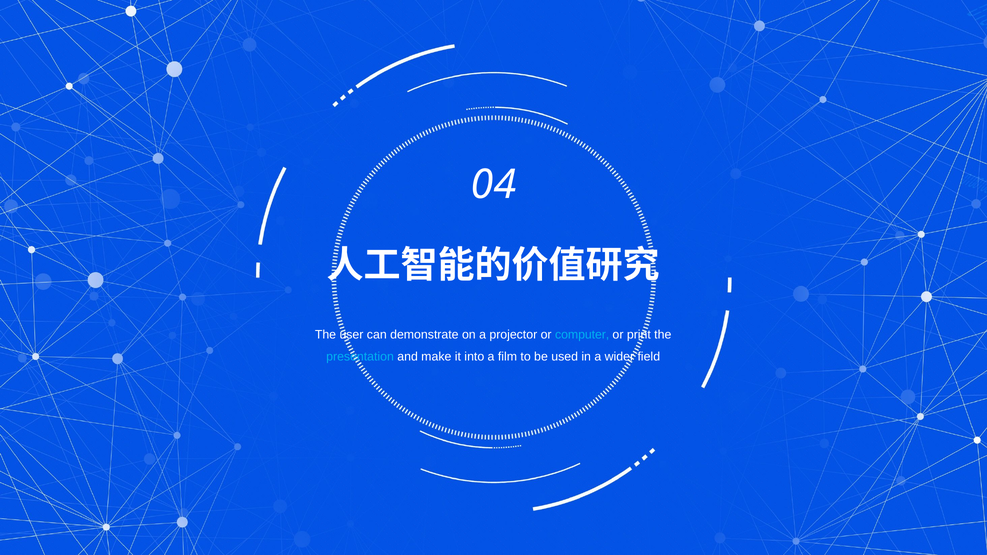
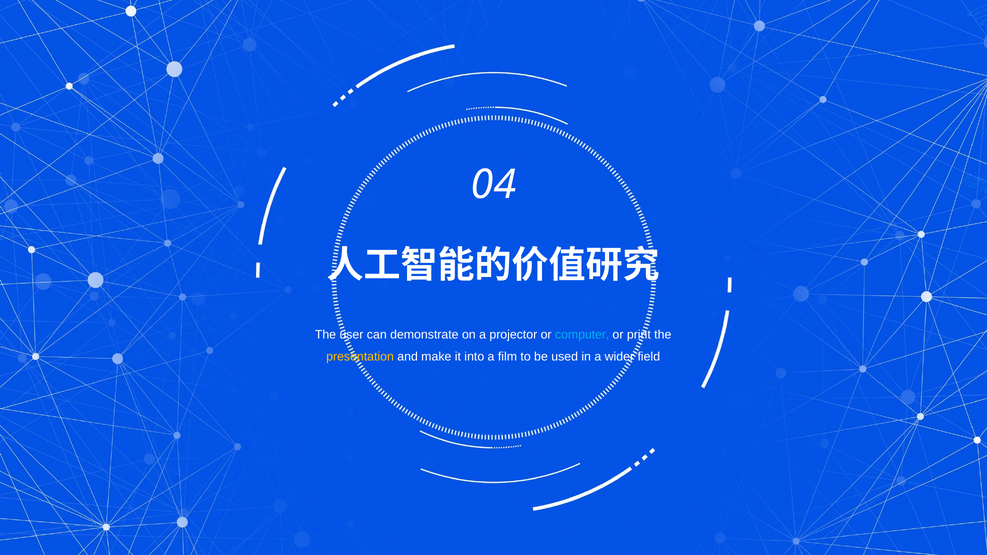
presentation colour: light blue -> yellow
